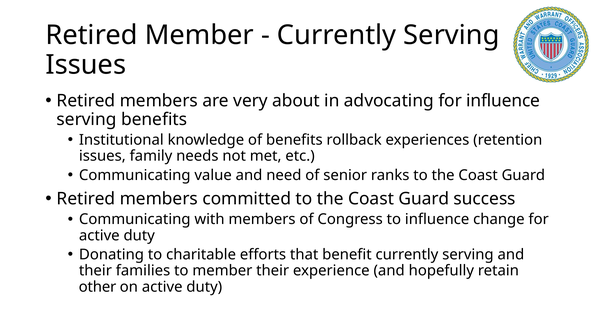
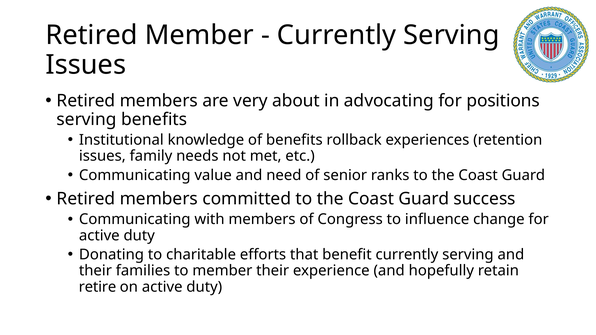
for influence: influence -> positions
other: other -> retire
